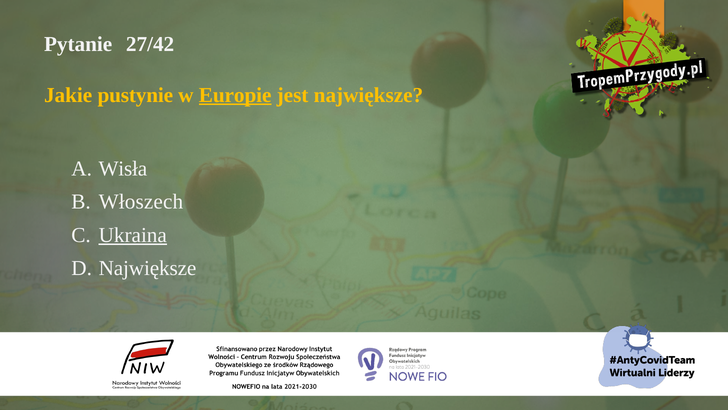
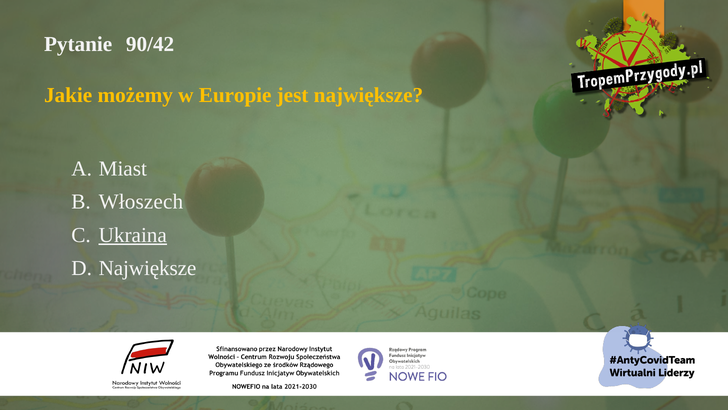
27/42: 27/42 -> 90/42
pustynie: pustynie -> możemy
Europie underline: present -> none
Wisła: Wisła -> Miast
